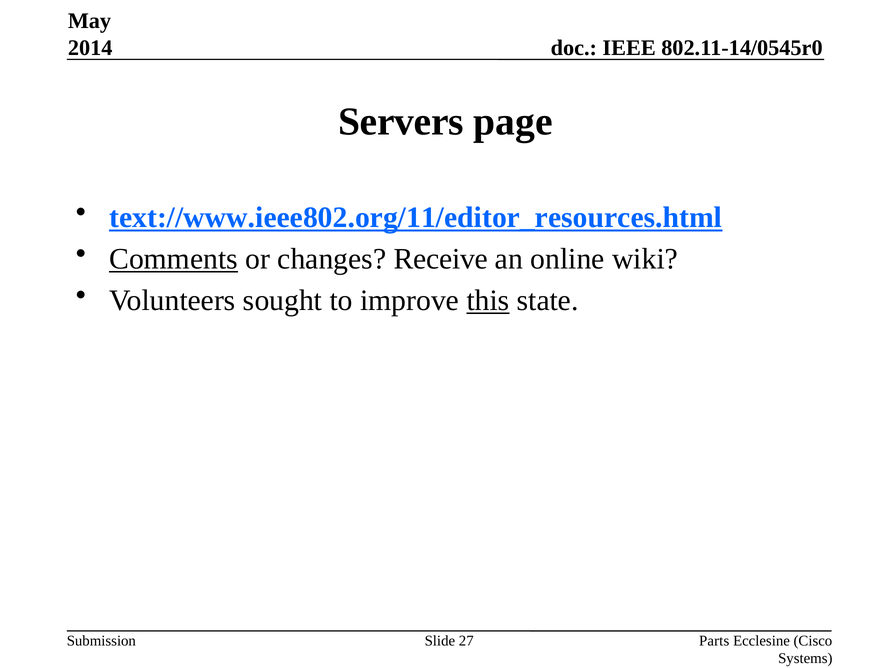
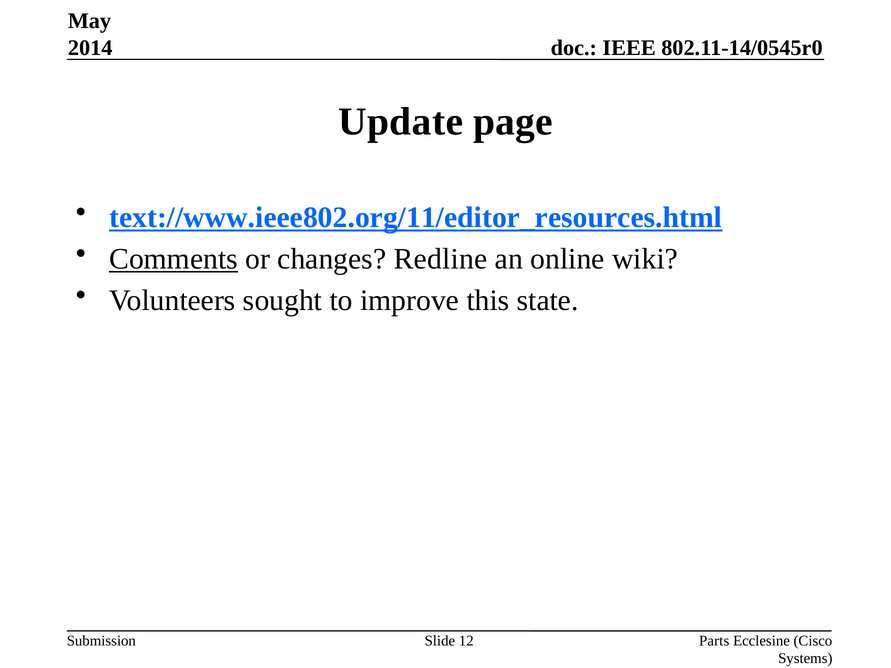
Servers: Servers -> Update
Receive: Receive -> Redline
this underline: present -> none
27: 27 -> 12
